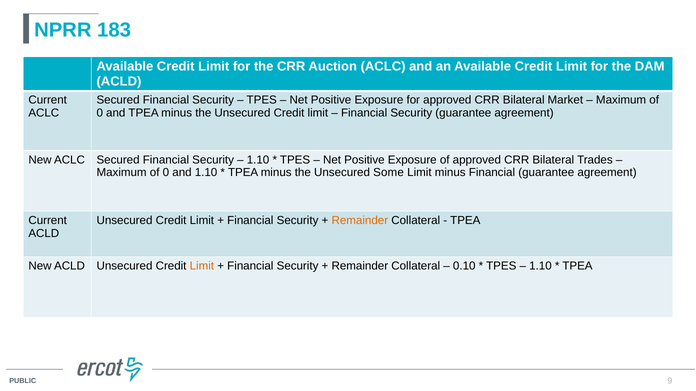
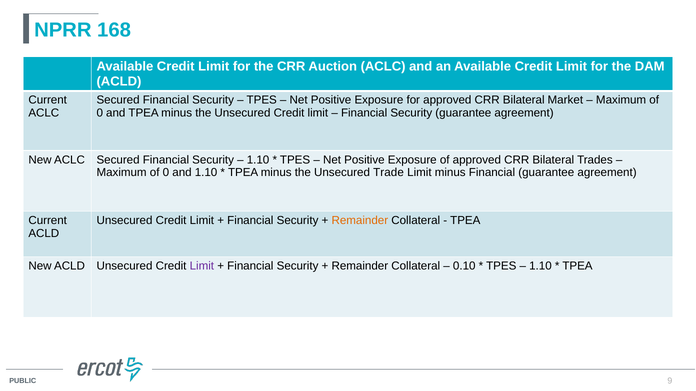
183: 183 -> 168
Some: Some -> Trade
Limit at (202, 266) colour: orange -> purple
